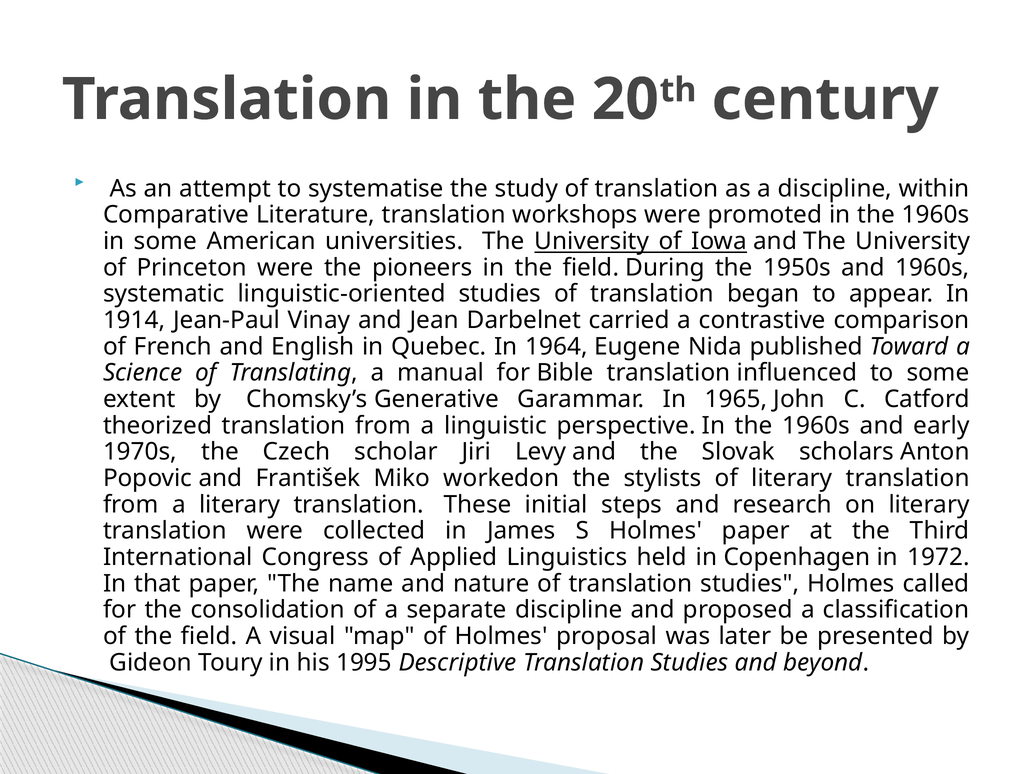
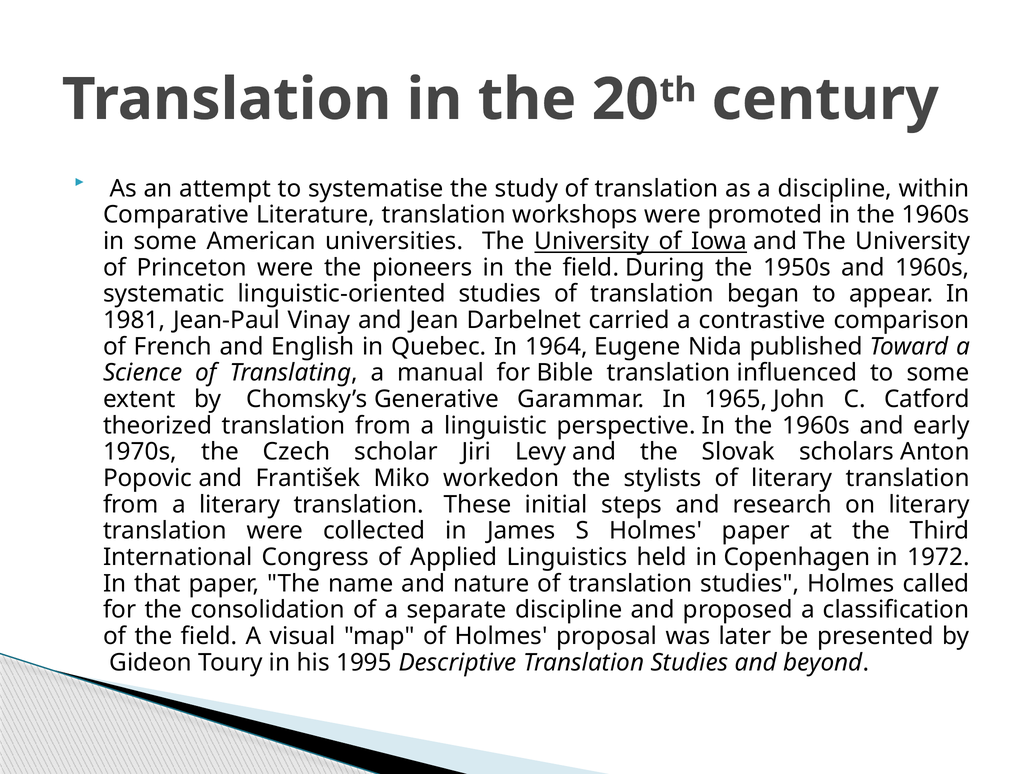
1914: 1914 -> 1981
